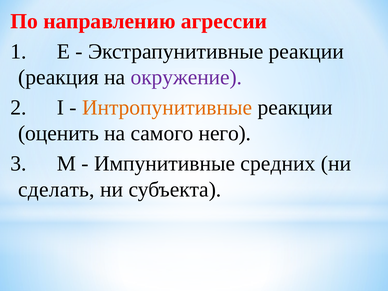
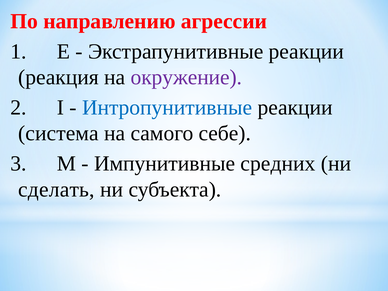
Интропунитивные colour: orange -> blue
оценить: оценить -> система
него: него -> себе
